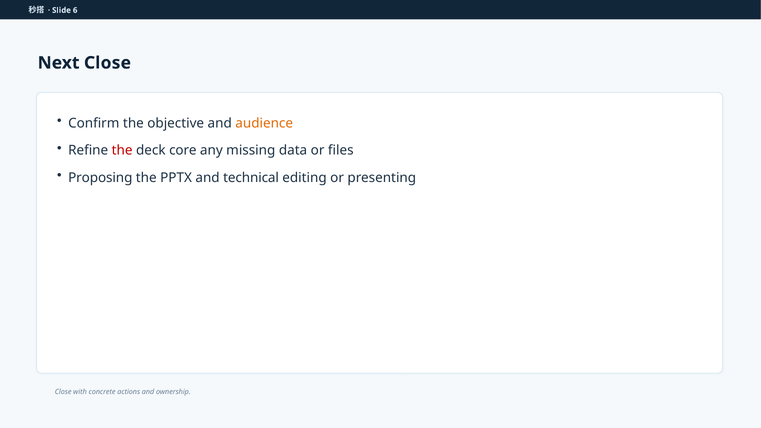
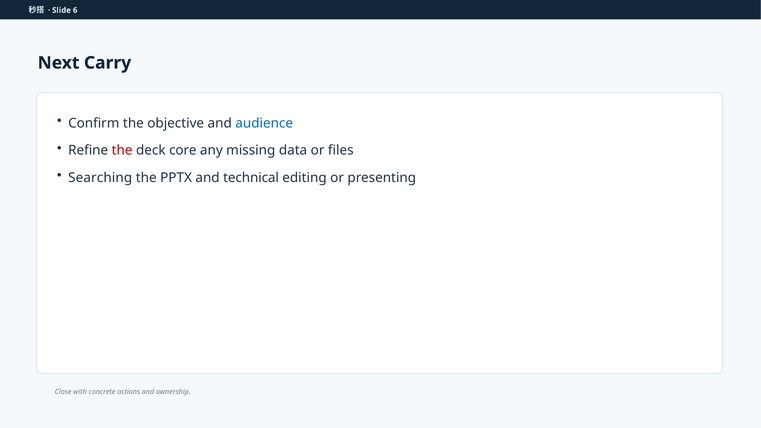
Next Close: Close -> Carry
audience colour: orange -> blue
Proposing: Proposing -> Searching
